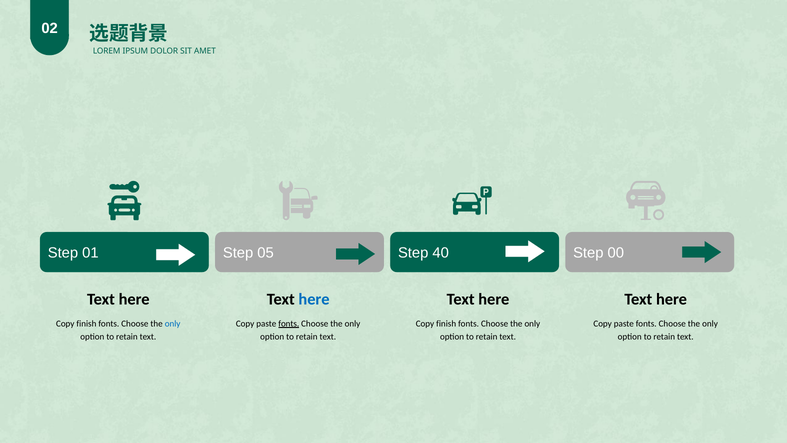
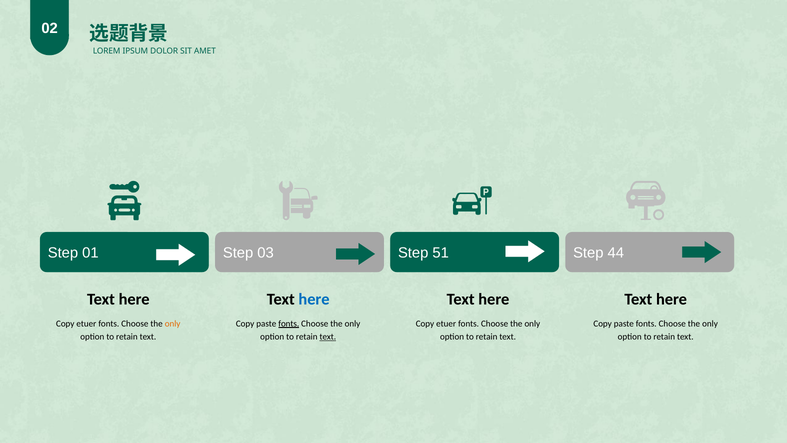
05: 05 -> 03
40: 40 -> 51
00: 00 -> 44
finish at (86, 323): finish -> etuer
only at (173, 323) colour: blue -> orange
finish at (446, 323): finish -> etuer
text at (328, 336) underline: none -> present
